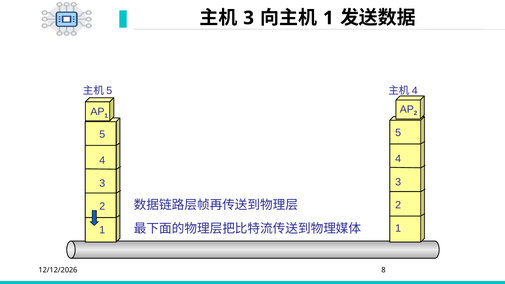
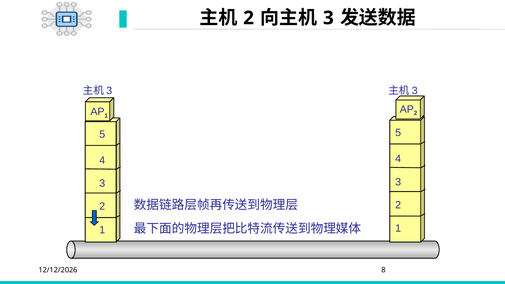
3 at (249, 18): 3 -> 2
1 at (328, 18): 1 -> 3
5 at (109, 91): 5 -> 3
4 at (415, 91): 4 -> 3
